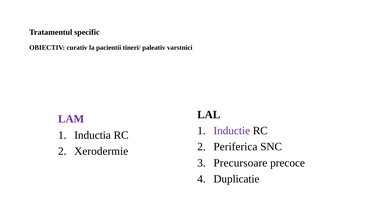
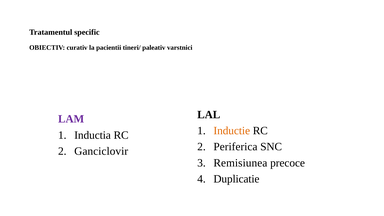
Inductie colour: purple -> orange
Xerodermie: Xerodermie -> Ganciclovir
Precursoare: Precursoare -> Remisiunea
